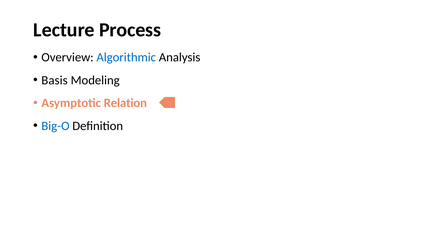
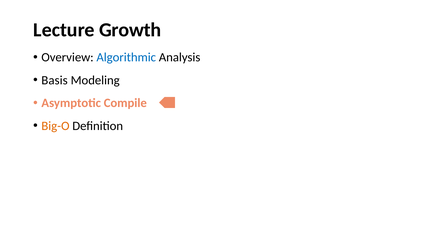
Process: Process -> Growth
Relation: Relation -> Compile
Big-O colour: blue -> orange
